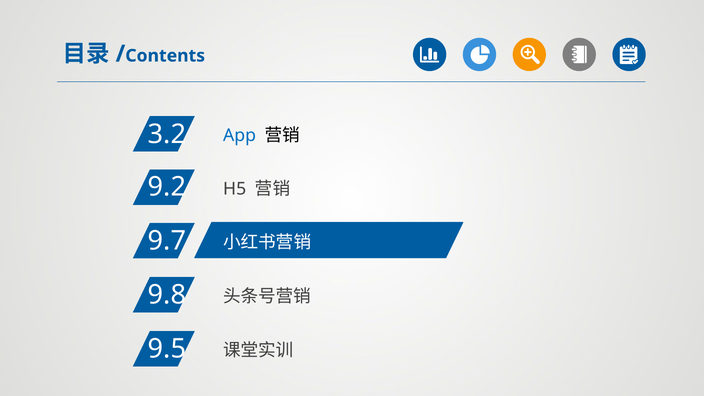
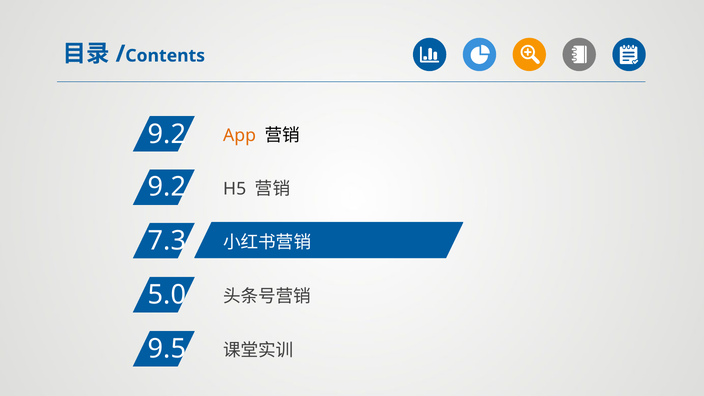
3.2 at (167, 135): 3.2 -> 9.2
App colour: blue -> orange
9.7: 9.7 -> 7.3
9.8: 9.8 -> 5.0
